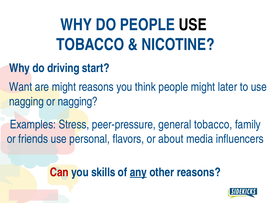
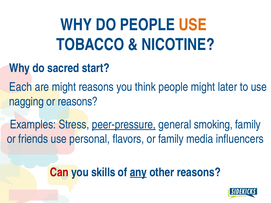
USE at (193, 25) colour: black -> orange
driving: driving -> sacred
Want: Want -> Each
or nagging: nagging -> reasons
peer-pressure underline: none -> present
general tobacco: tobacco -> smoking
or about: about -> family
